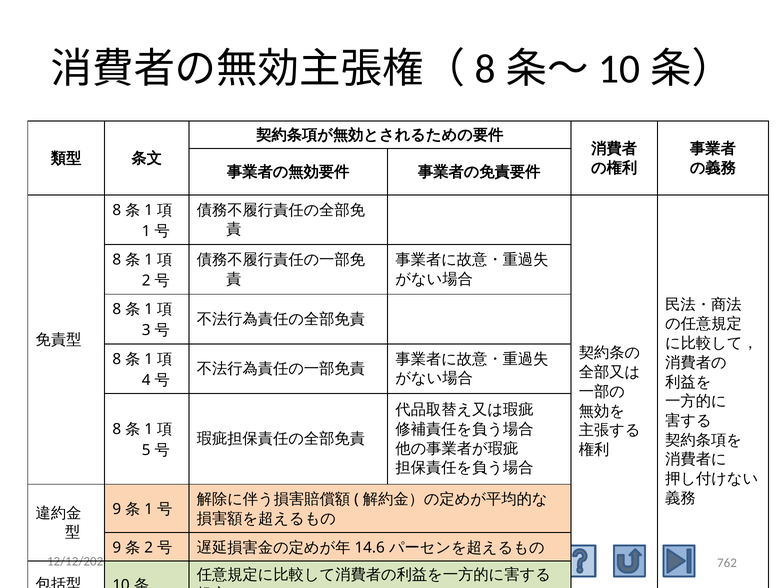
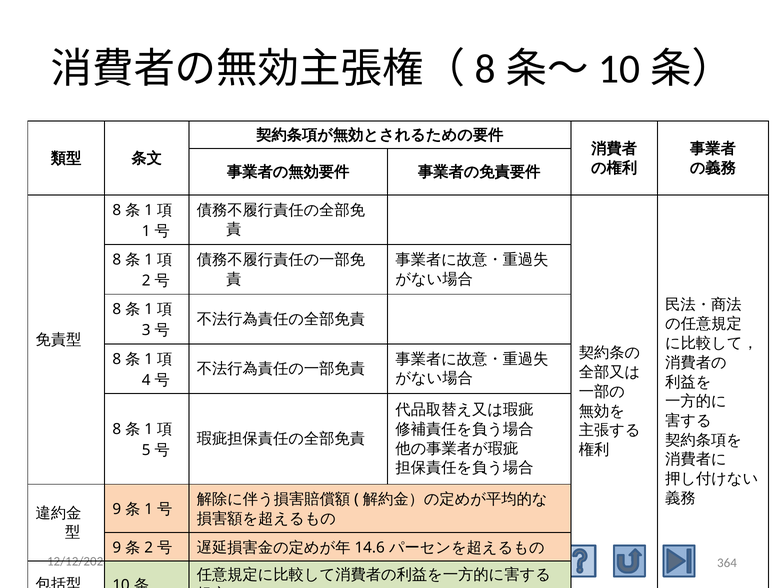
762: 762 -> 364
